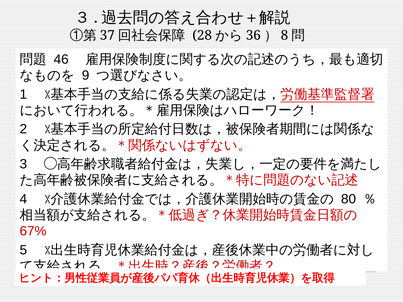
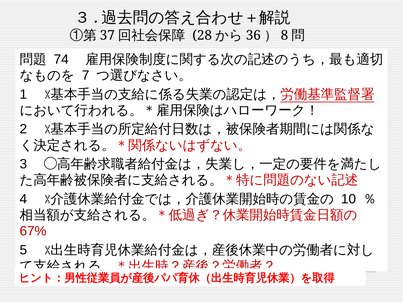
46: 46 -> 74
9: 9 -> 7
80: 80 -> 10
